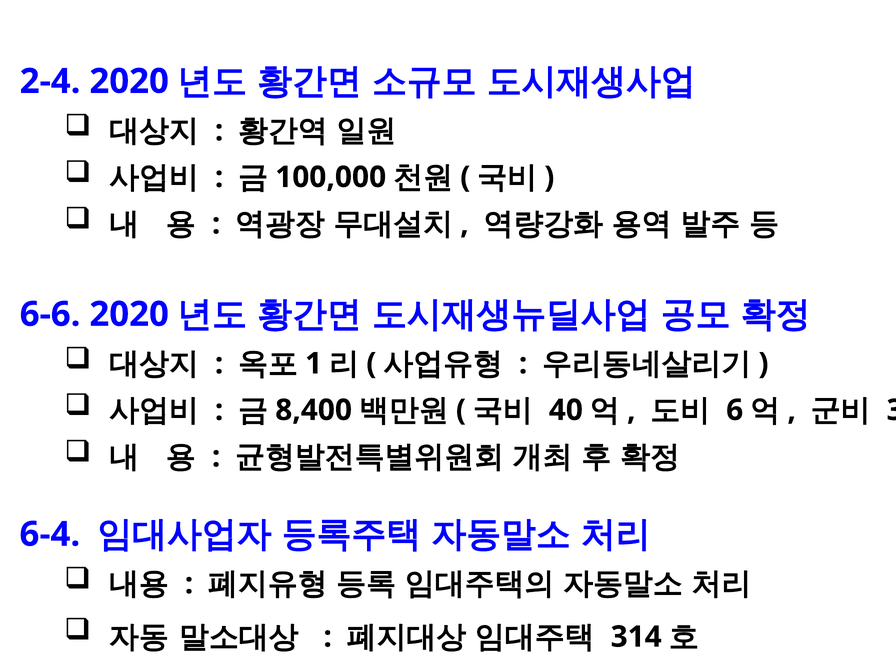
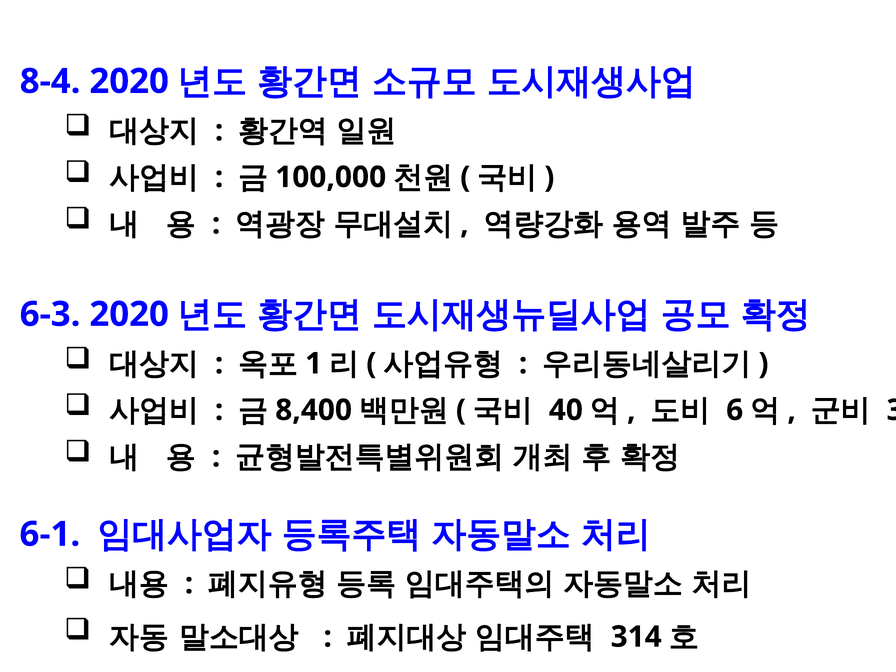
2-4: 2-4 -> 8-4
6-6: 6-6 -> 6-3
6-4: 6-4 -> 6-1
